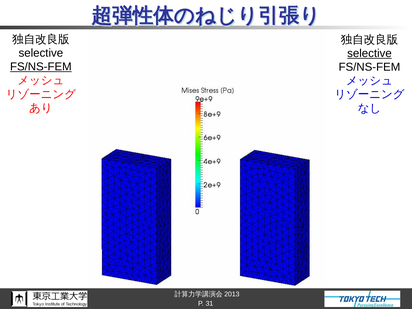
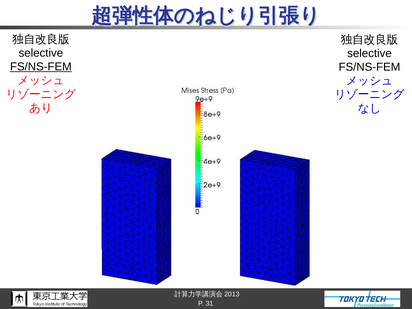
selective at (369, 53) underline: present -> none
